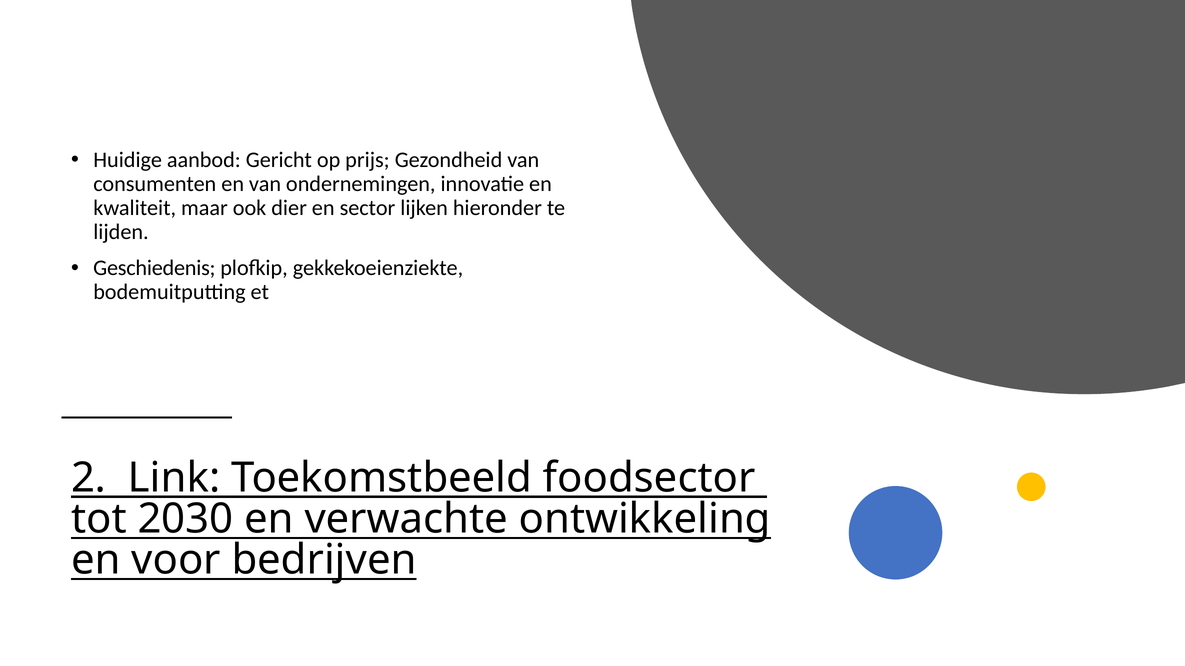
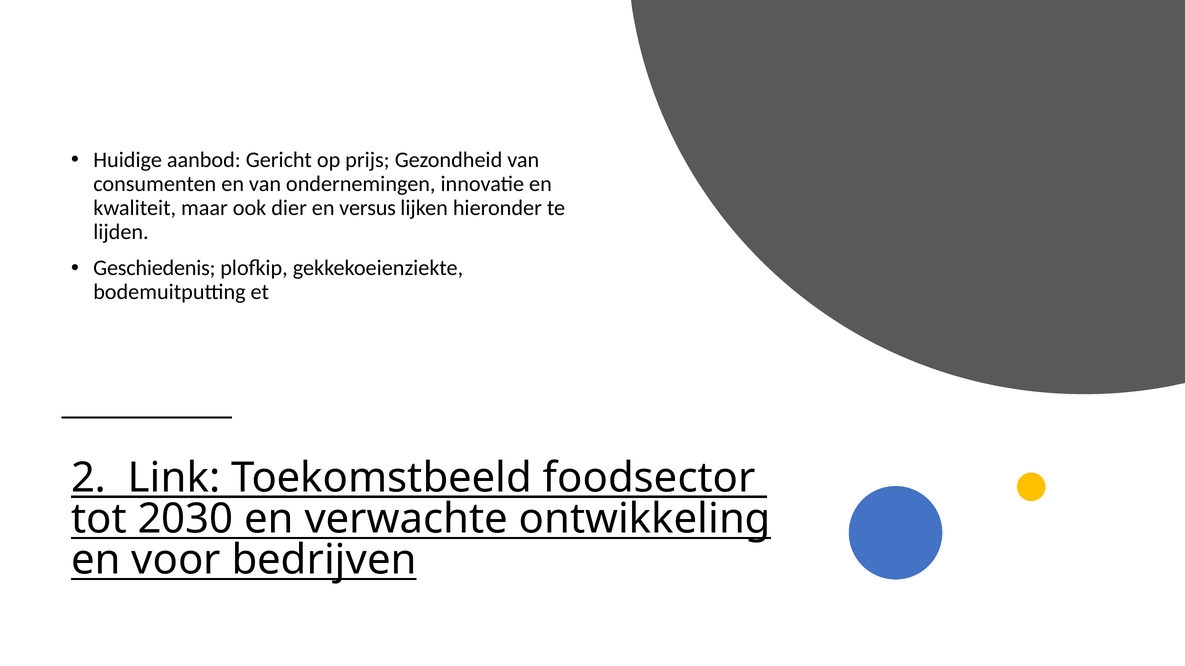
sector: sector -> versus
